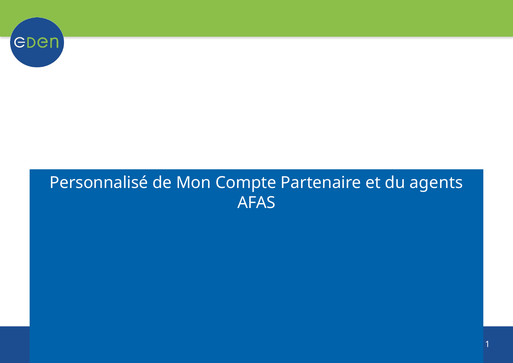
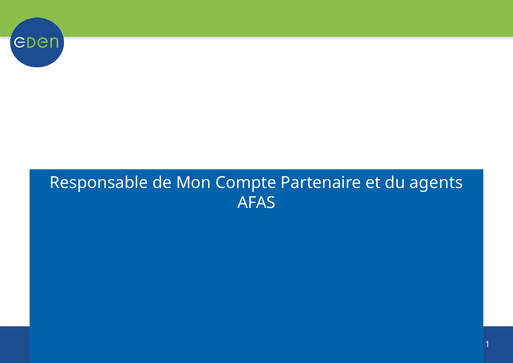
Personnalisé: Personnalisé -> Responsable
